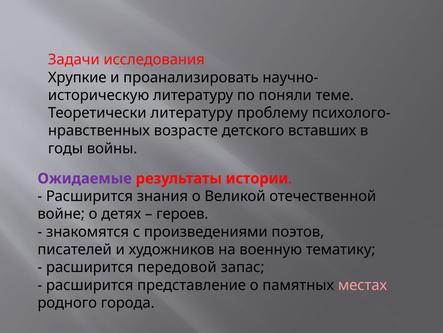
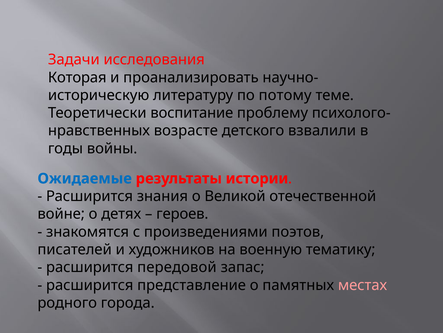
Хрупкие: Хрупкие -> Которая
поняли: поняли -> потому
Теоретически литературу: литературу -> воспитание
вставших: вставших -> взвалили
Ожидаемые colour: purple -> blue
